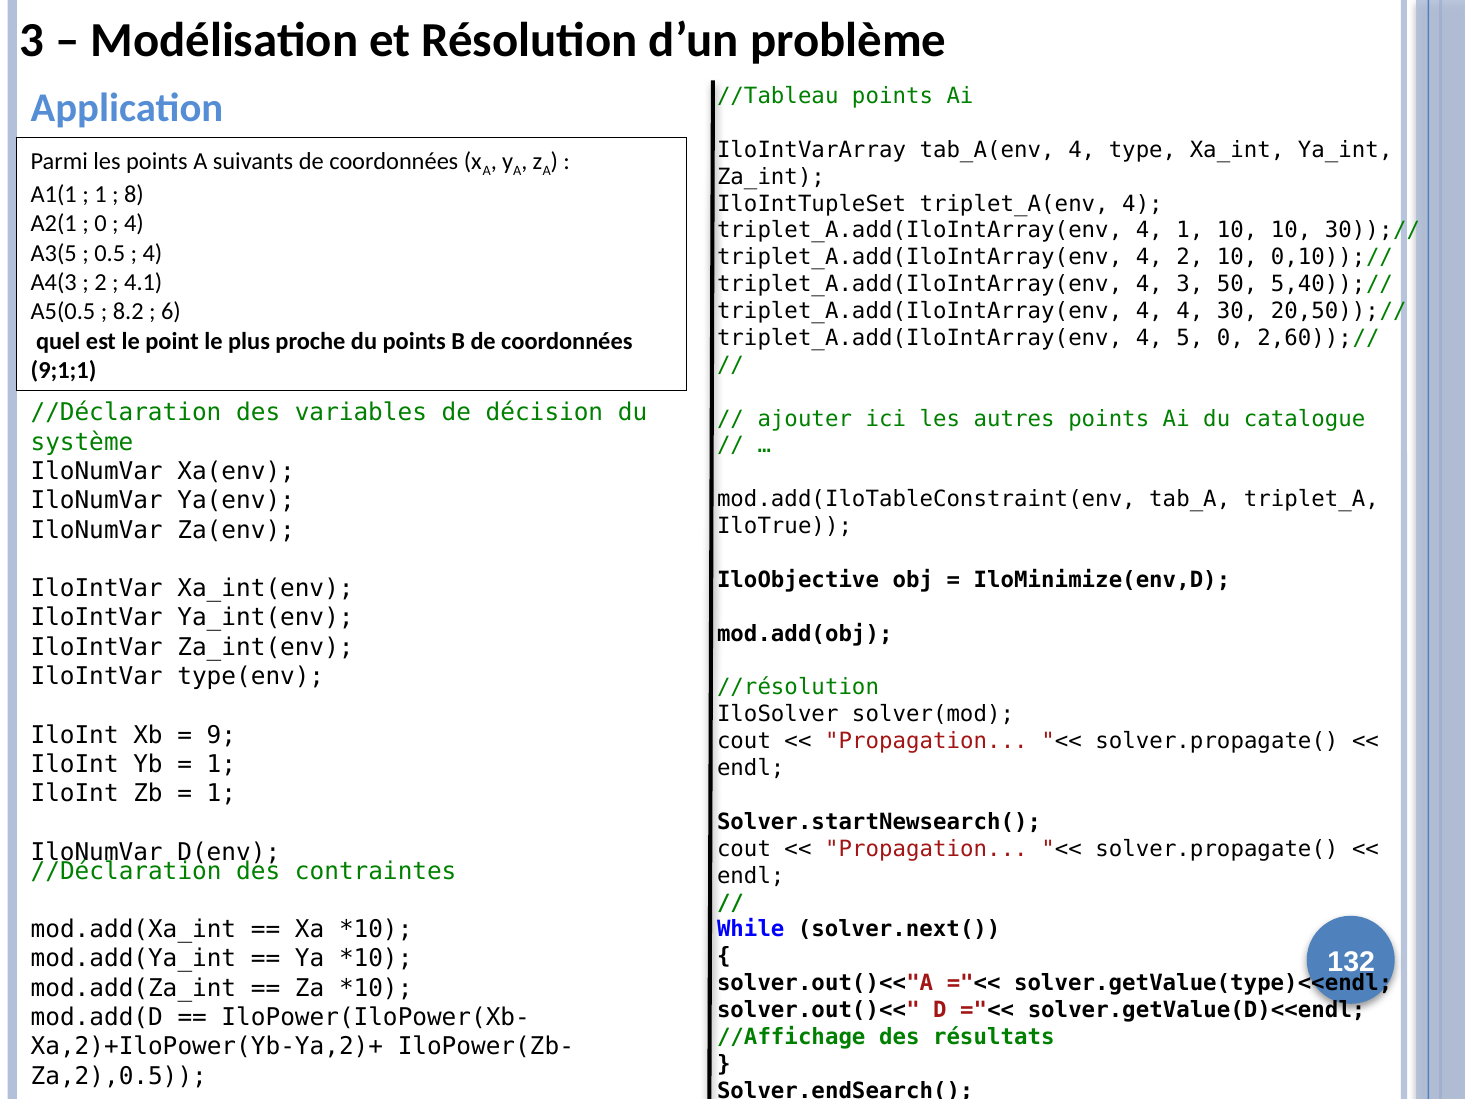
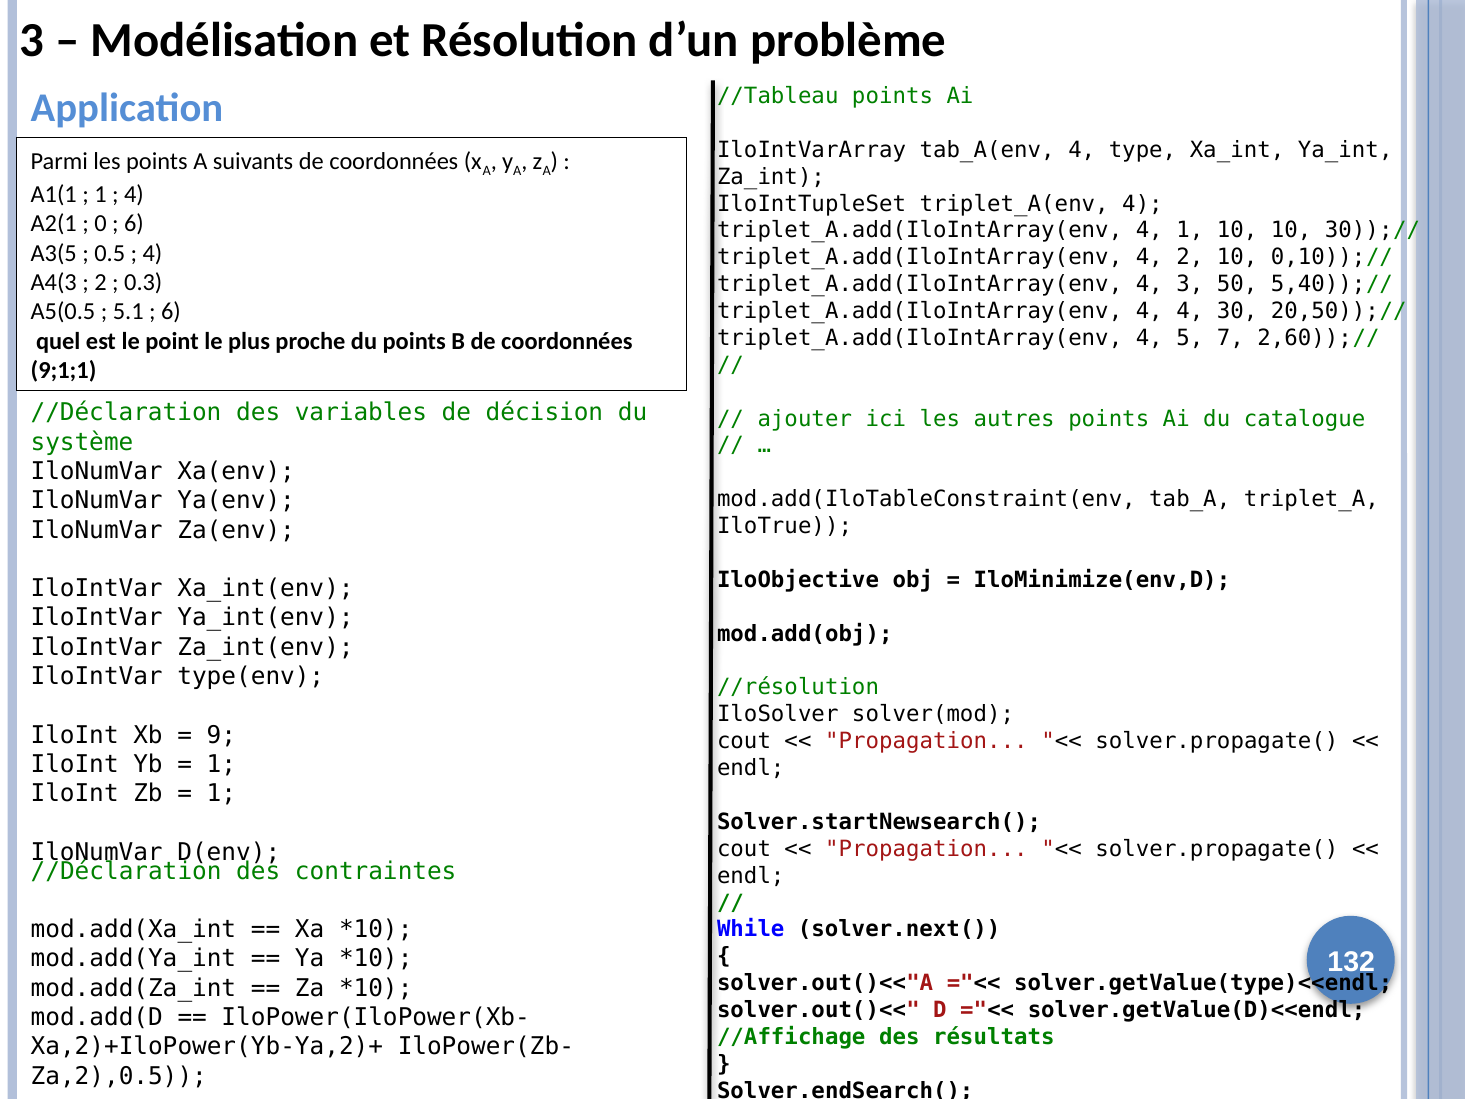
8 at (134, 195): 8 -> 4
4 at (134, 224): 4 -> 6
4.1: 4.1 -> 0.3
8.2: 8.2 -> 5.1
5 0: 0 -> 7
